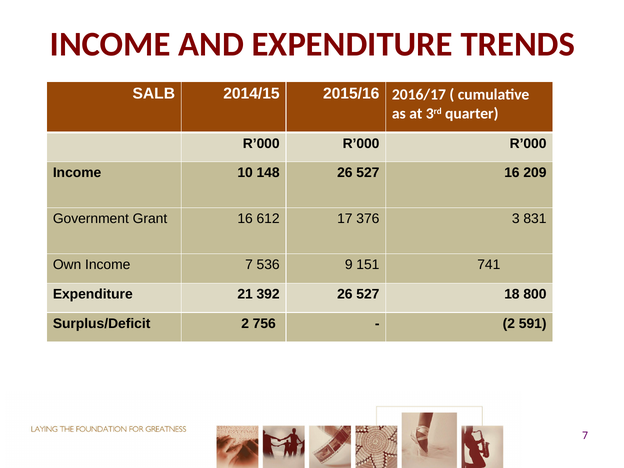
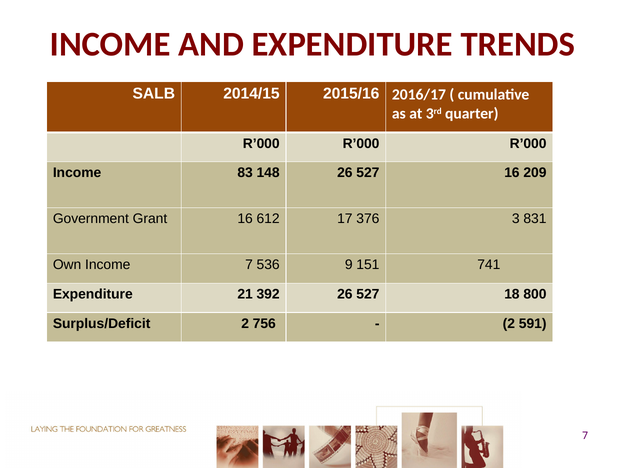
10: 10 -> 83
